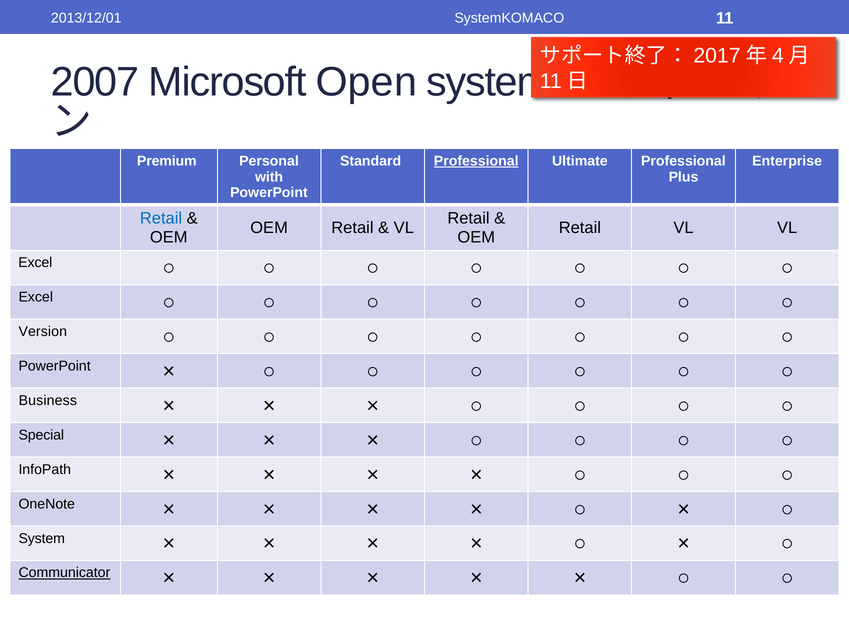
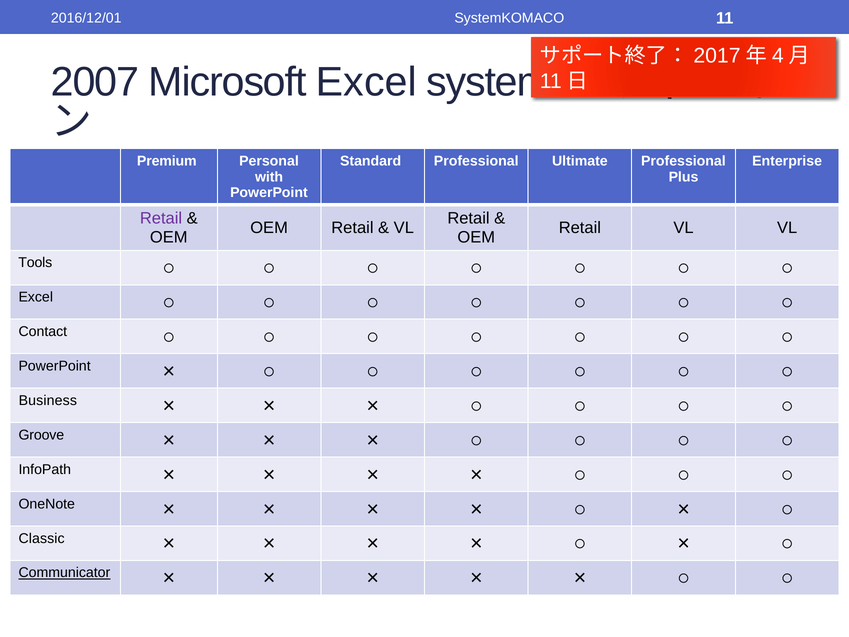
2013/12/01: 2013/12/01 -> 2016/12/01
Microsoft Open: Open -> Excel
Professional at (476, 161) underline: present -> none
Retail at (161, 218) colour: blue -> purple
Excel at (35, 263): Excel -> Tools
Version: Version -> Contact
Special: Special -> Groove
System at (42, 538): System -> Classic
